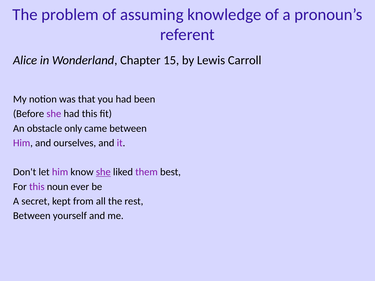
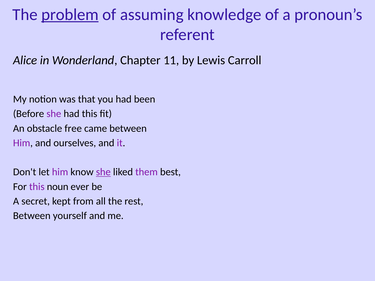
problem underline: none -> present
15: 15 -> 11
only: only -> free
